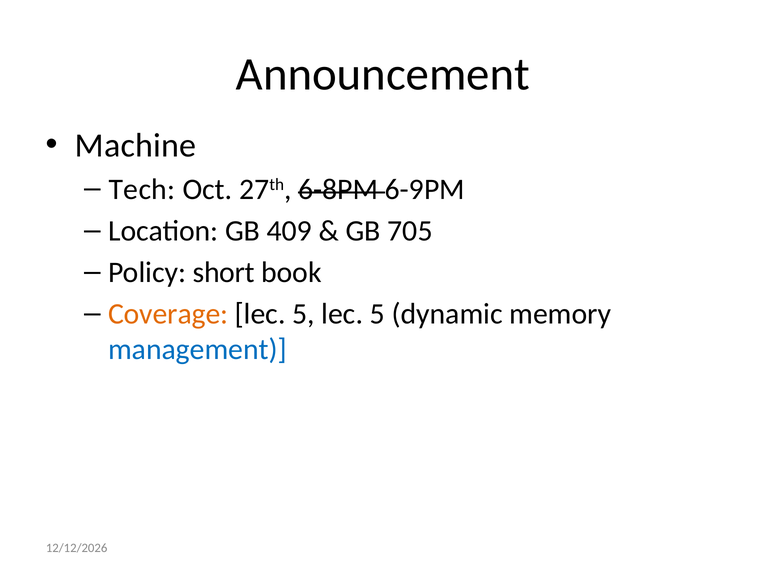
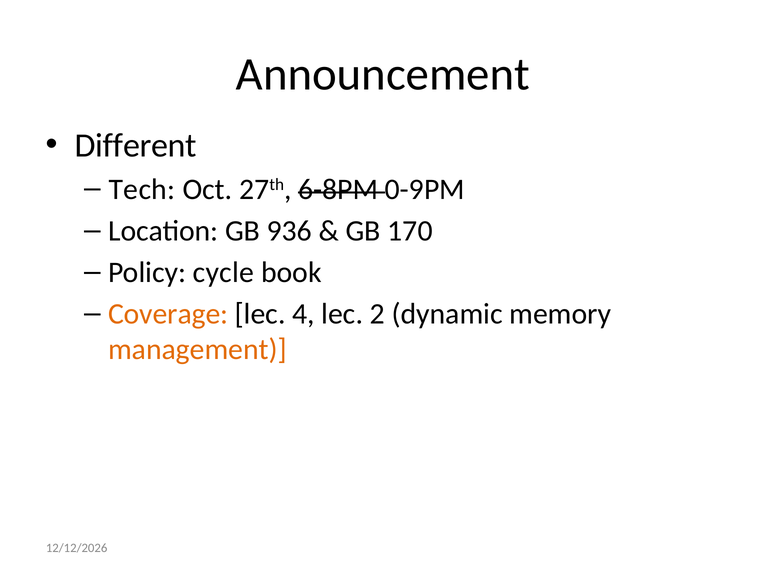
Machine: Machine -> Different
6-9PM: 6-9PM -> 0-9PM
409: 409 -> 936
705: 705 -> 170
short: short -> cycle
5 at (303, 314): 5 -> 4
5 at (377, 314): 5 -> 2
management colour: blue -> orange
